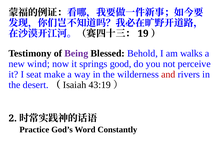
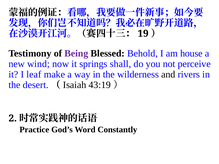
walks: walks -> house
good: good -> shall
seat: seat -> leaf
and colour: red -> black
